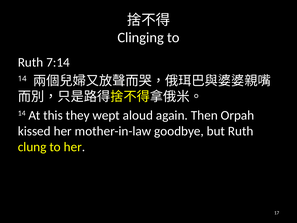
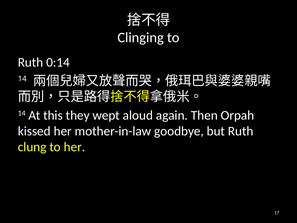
7:14: 7:14 -> 0:14
